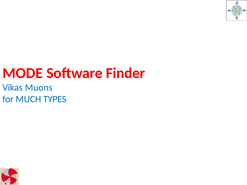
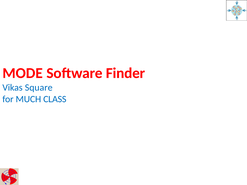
Muons: Muons -> Square
TYPES: TYPES -> CLASS
